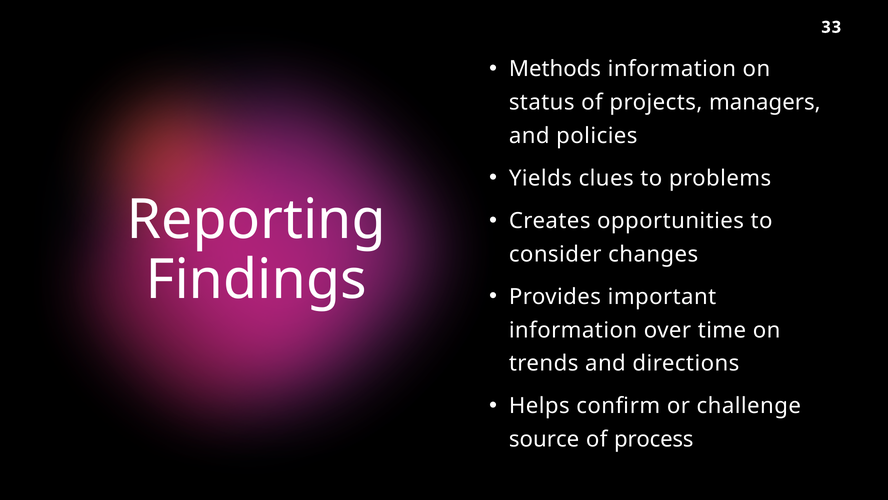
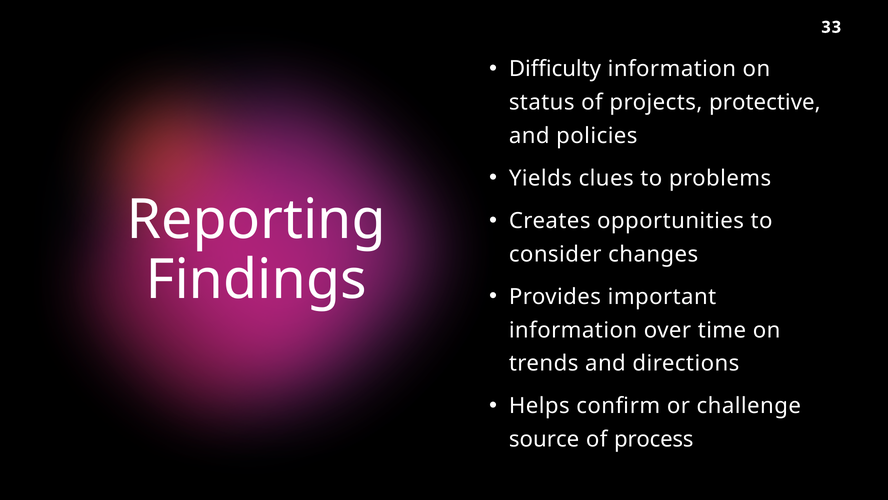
Methods: Methods -> Difficulty
managers: managers -> protective
